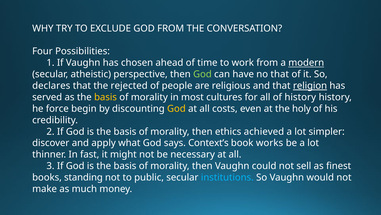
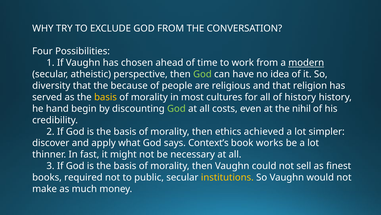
no that: that -> idea
declares: declares -> diversity
rejected: rejected -> because
religion underline: present -> none
force: force -> hand
God at (176, 108) colour: yellow -> light green
holy: holy -> nihil
standing: standing -> required
institutions colour: light blue -> yellow
